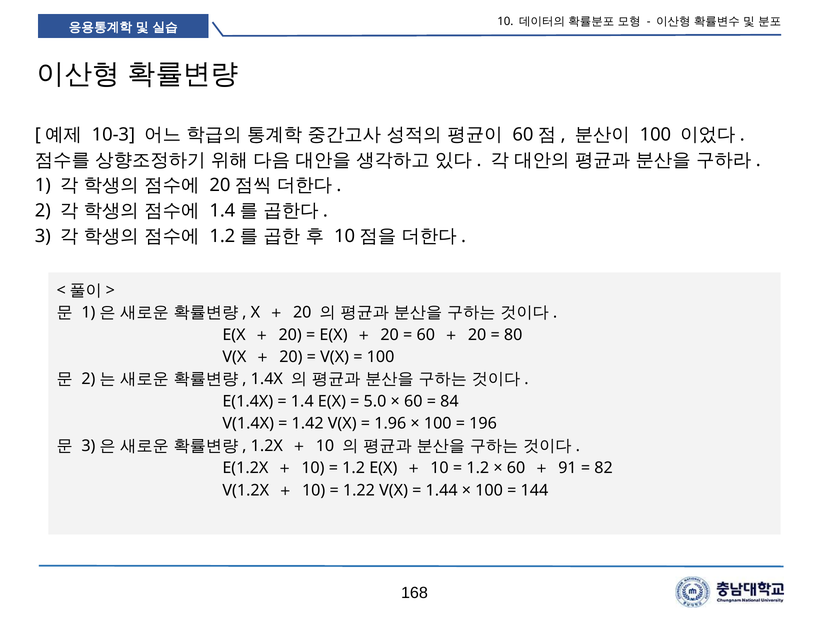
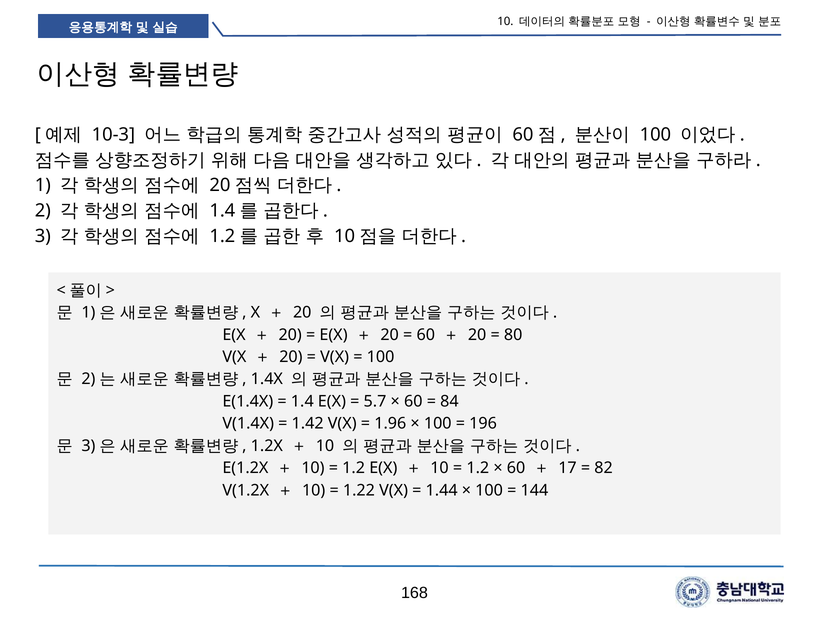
5.0: 5.0 -> 5.7
91: 91 -> 17
